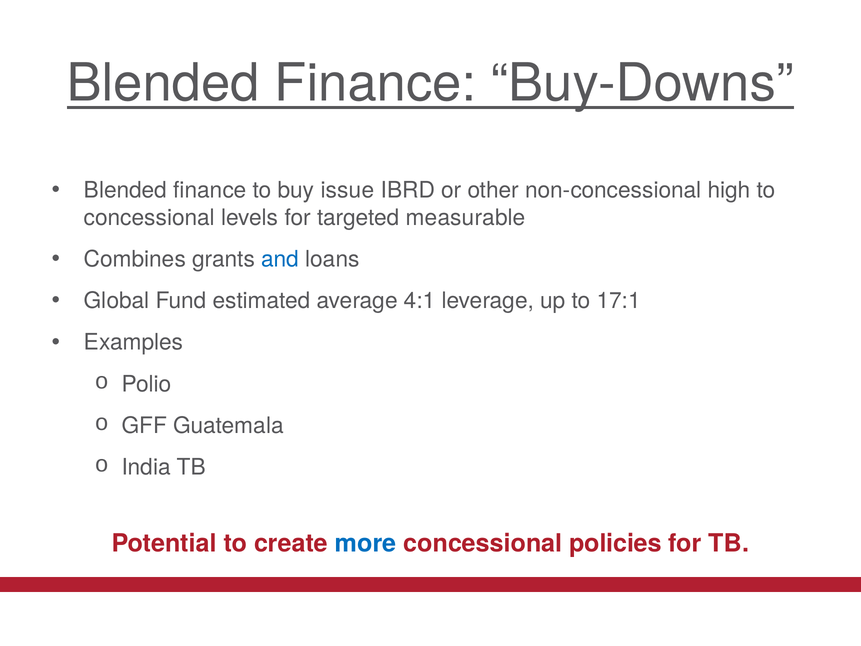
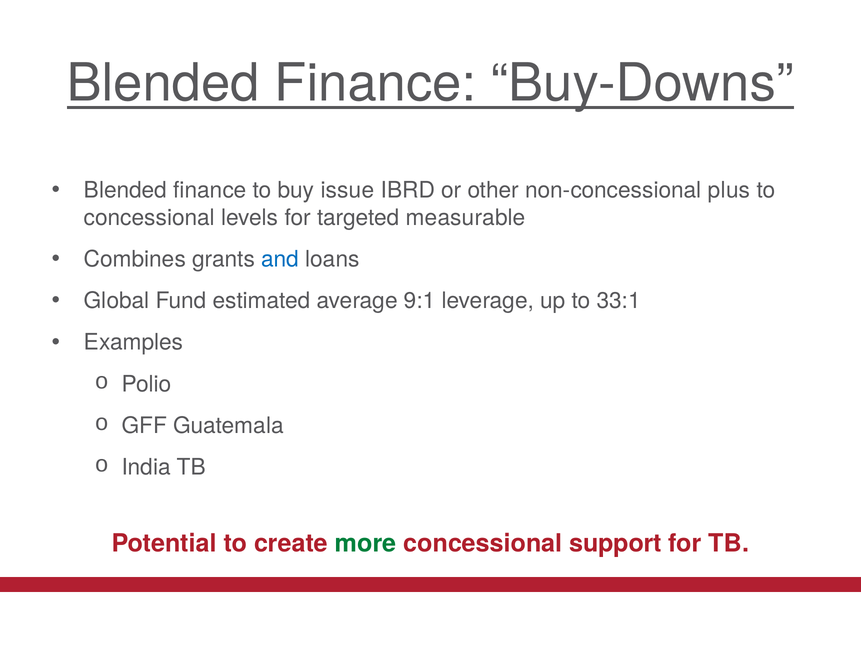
high: high -> plus
4:1: 4:1 -> 9:1
17:1: 17:1 -> 33:1
more colour: blue -> green
policies: policies -> support
